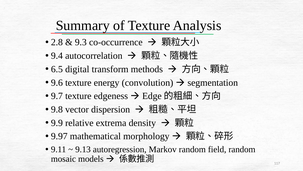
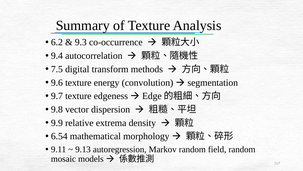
2.8: 2.8 -> 6.2
6.5: 6.5 -> 7.5
9.97: 9.97 -> 6.54
